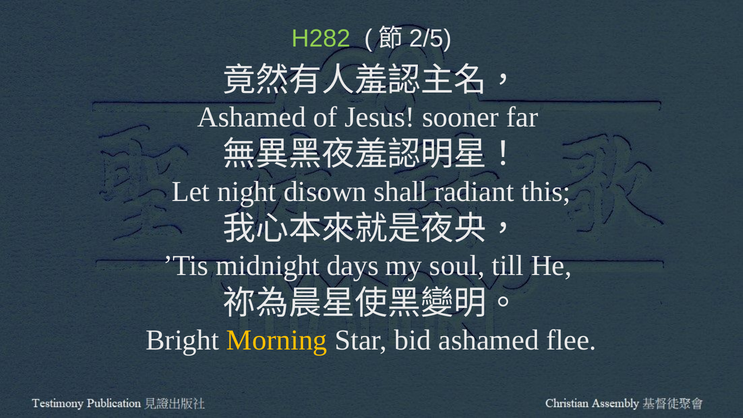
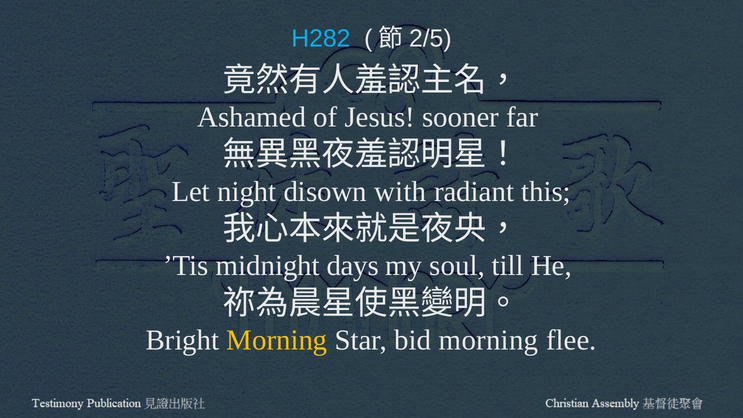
H282 colour: light green -> light blue
shall: shall -> with
bid ashamed: ashamed -> morning
